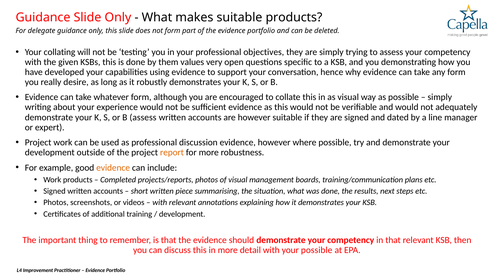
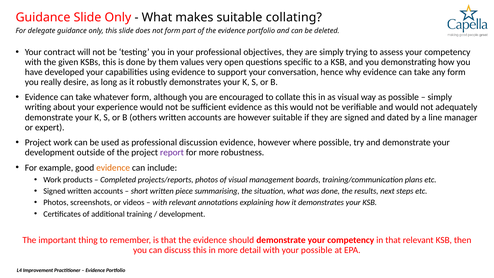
suitable products: products -> collating
collating: collating -> contract
B assess: assess -> others
report colour: orange -> purple
